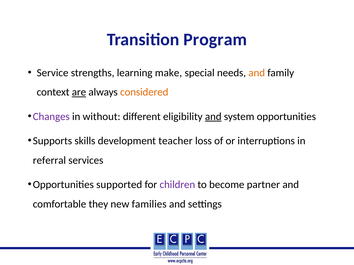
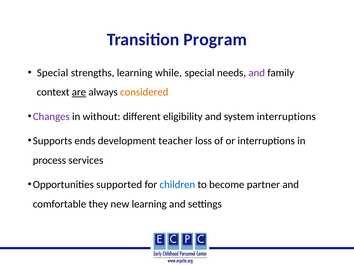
Service at (53, 73): Service -> Special
make: make -> while
and at (257, 73) colour: orange -> purple
and at (213, 117) underline: present -> none
system opportunities: opportunities -> interruptions
skills: skills -> ends
referral: referral -> process
children colour: purple -> blue
new families: families -> learning
